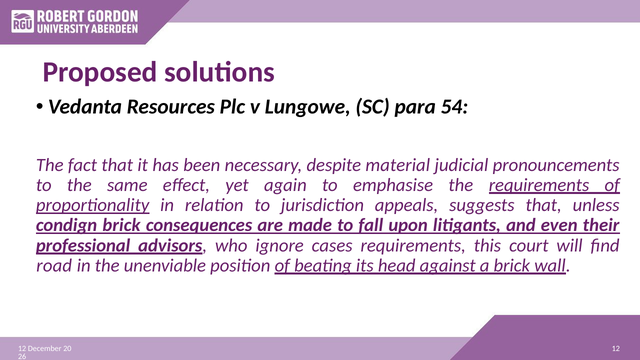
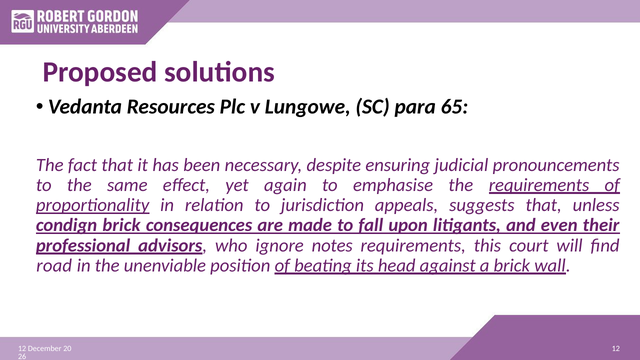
54: 54 -> 65
material: material -> ensuring
cases: cases -> notes
